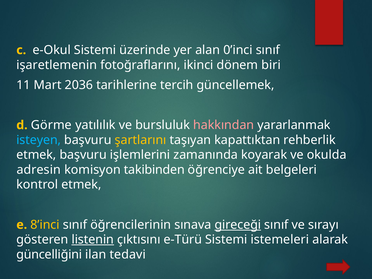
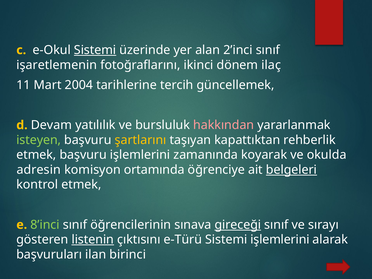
Sistemi at (95, 50) underline: none -> present
0’inci: 0’inci -> 2’inci
biri: biri -> ilaç
2036: 2036 -> 2004
Görme: Görme -> Devam
isteyen colour: light blue -> light green
takibinden: takibinden -> ortamında
belgeleri underline: none -> present
8’inci colour: yellow -> light green
Sistemi istemeleri: istemeleri -> işlemlerini
güncelliğini: güncelliğini -> başvuruları
tedavi: tedavi -> birinci
